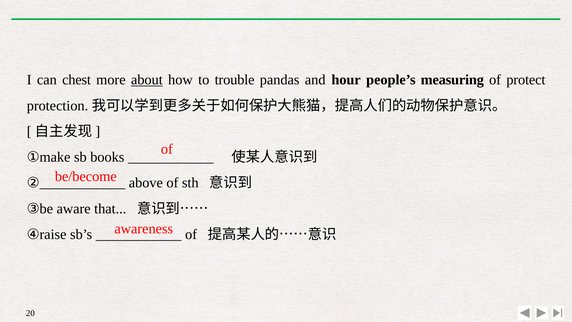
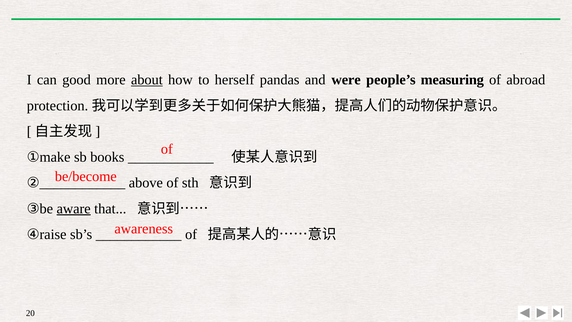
chest: chest -> good
trouble: trouble -> herself
hour: hour -> were
protect: protect -> abroad
aware underline: none -> present
